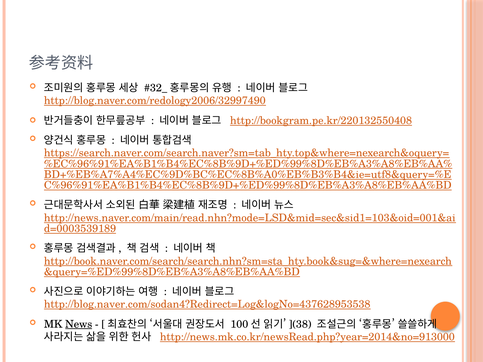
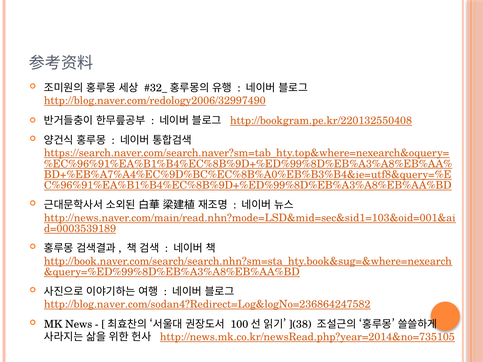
http://blog.naver.com/sodan4?Redirect=Log&logNo=437628953538: http://blog.naver.com/sodan4?Redirect=Log&logNo=437628953538 -> http://blog.naver.com/sodan4?Redirect=Log&logNo=236864247582
News underline: present -> none
http://news.mk.co.kr/newsRead.php?year=2014&no=913000: http://news.mk.co.kr/newsRead.php?year=2014&no=913000 -> http://news.mk.co.kr/newsRead.php?year=2014&no=735105
